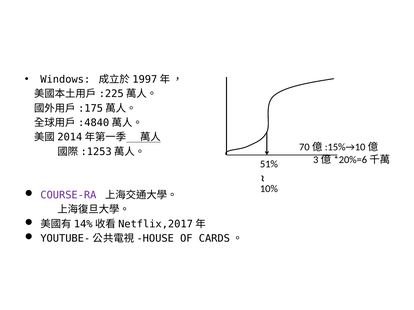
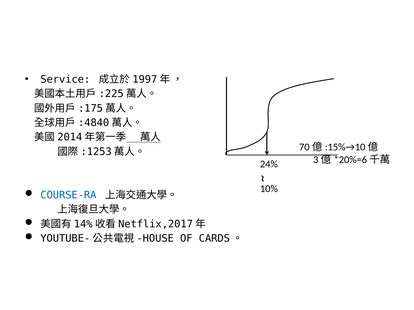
Windows: Windows -> Service
51%: 51% -> 24%
COURSE-RA colour: purple -> blue
